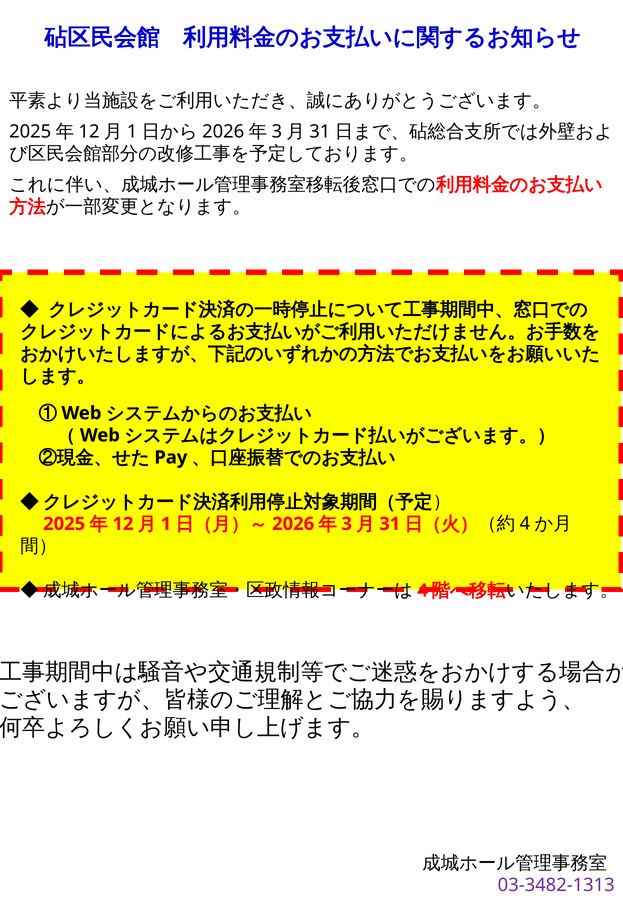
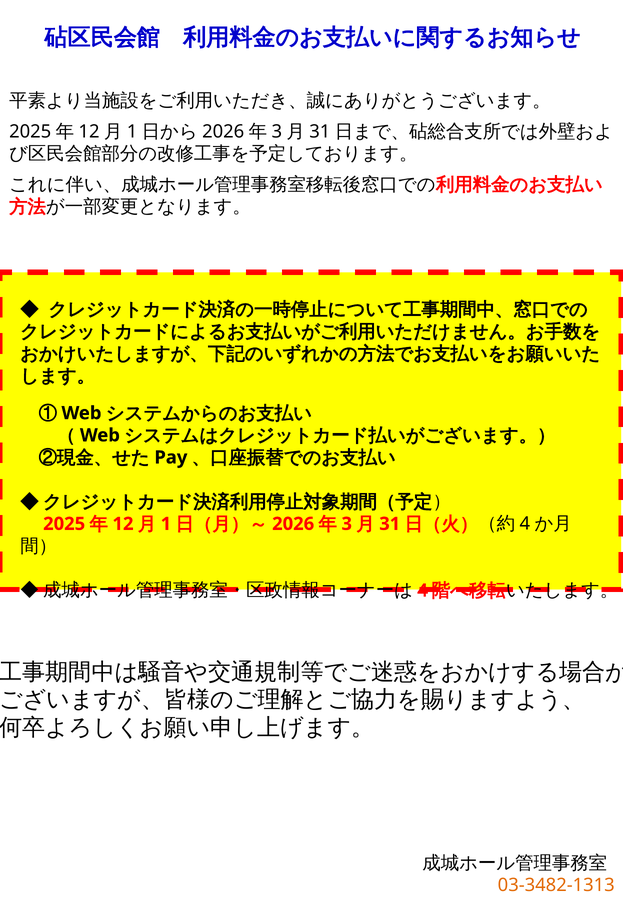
03-3482-1313 colour: purple -> orange
